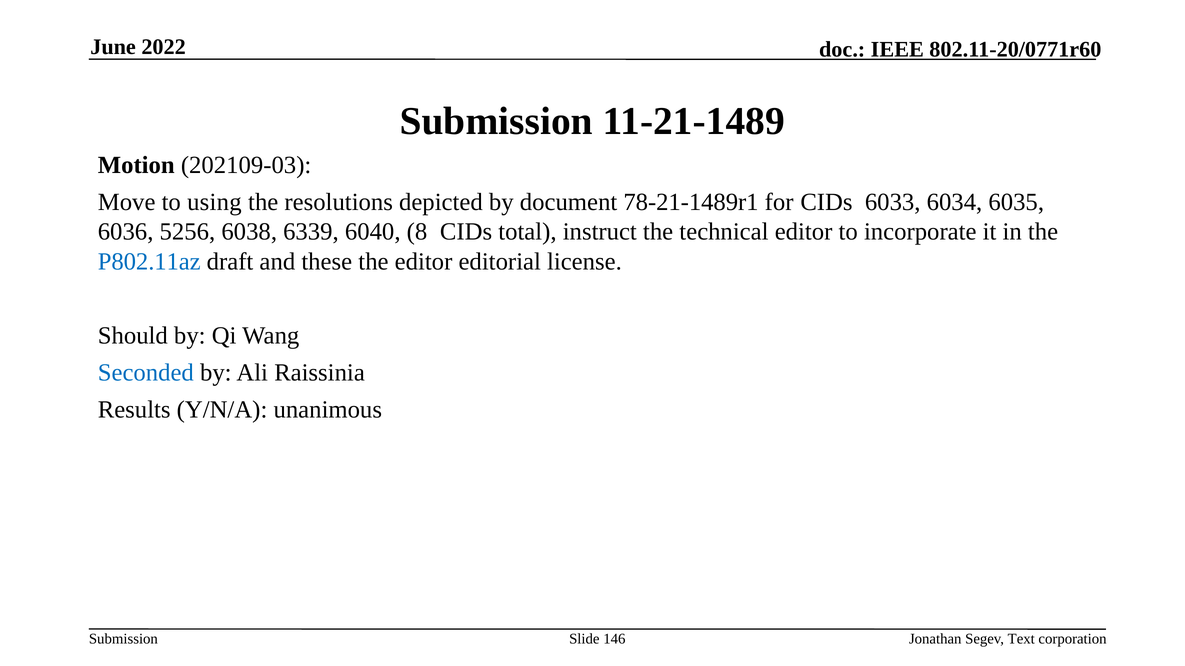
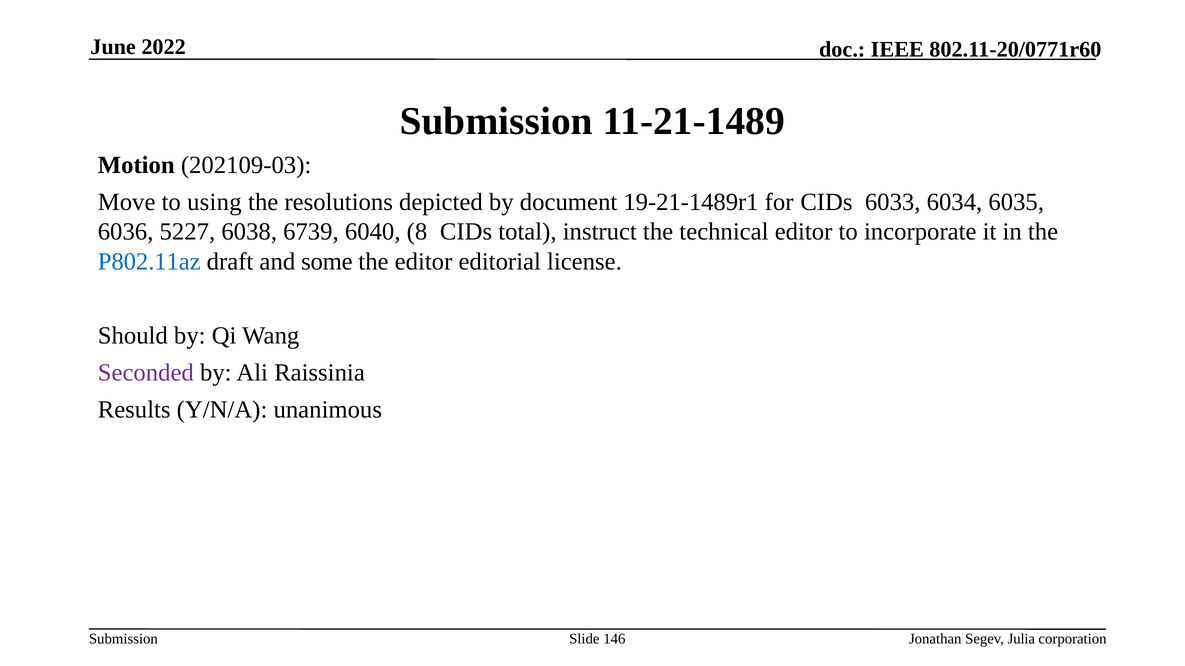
78-21-1489r1: 78-21-1489r1 -> 19-21-1489r1
5256: 5256 -> 5227
6339: 6339 -> 6739
these: these -> some
Seconded colour: blue -> purple
Text: Text -> Julia
